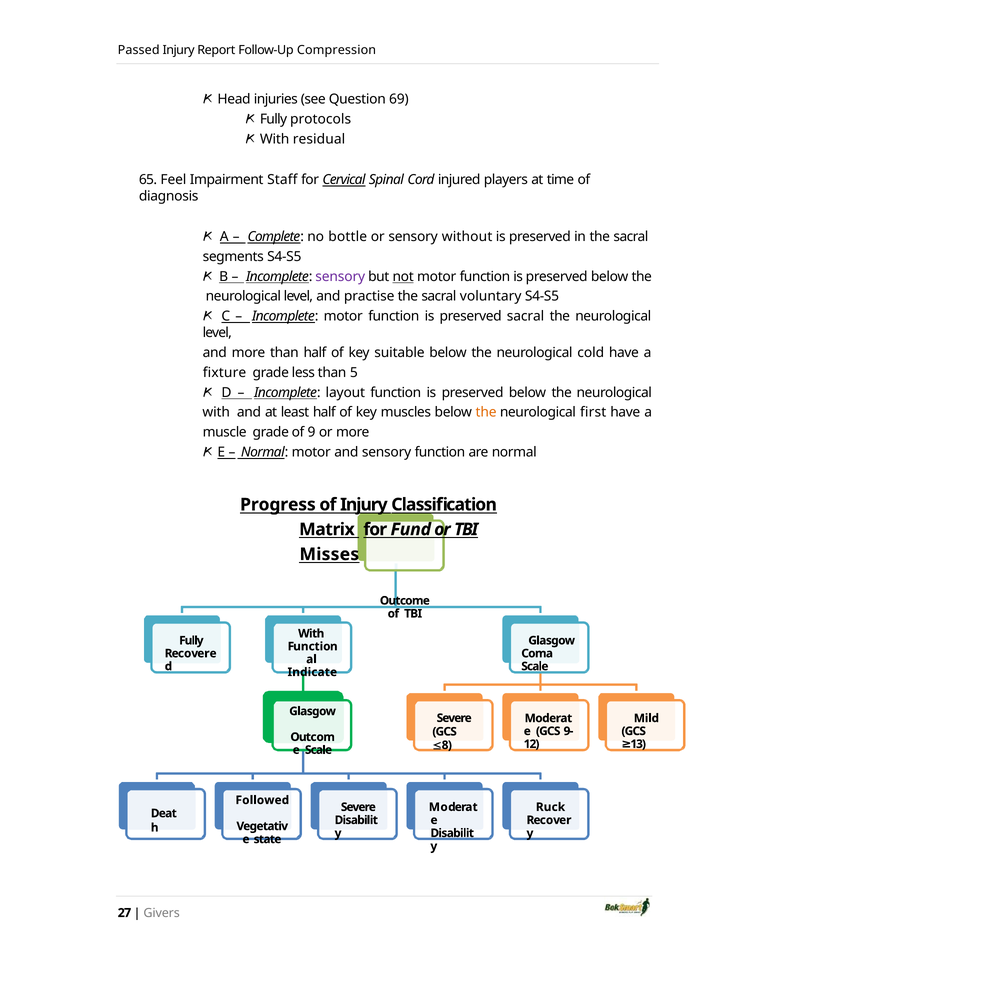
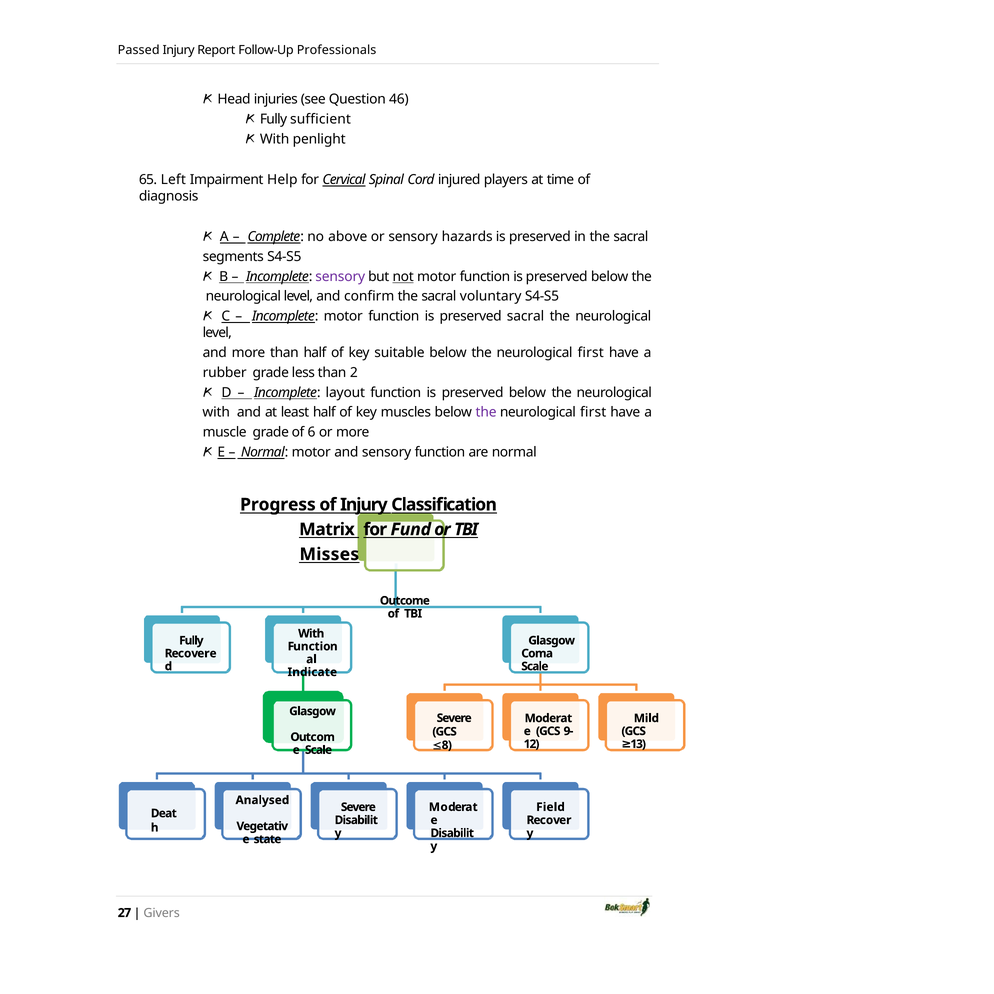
Compression: Compression -> Professionals
69: 69 -> 46
protocols: protocols -> sufficient
residual: residual -> penlight
Feel: Feel -> Left
Staff: Staff -> Help
bottle: bottle -> above
without: without -> hazards
practise: practise -> confirm
cold at (591, 353): cold -> first
fixture: fixture -> rubber
5: 5 -> 2
the at (486, 412) colour: orange -> purple
9: 9 -> 6
Followed: Followed -> Analysed
Ruck: Ruck -> Field
